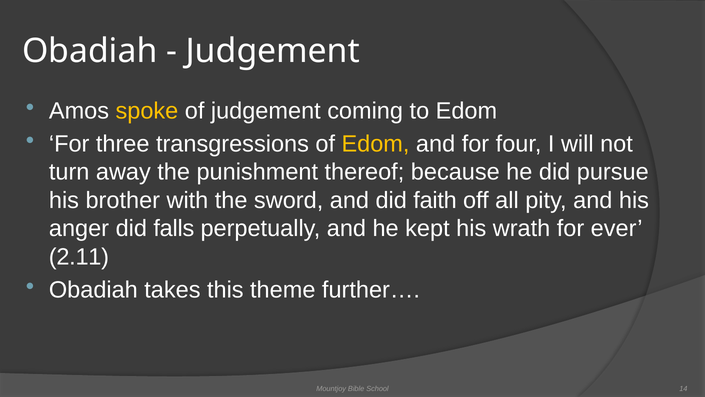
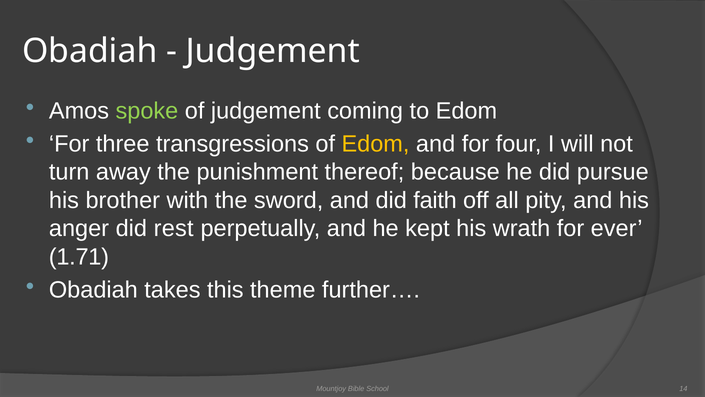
spoke colour: yellow -> light green
falls: falls -> rest
2.11: 2.11 -> 1.71
